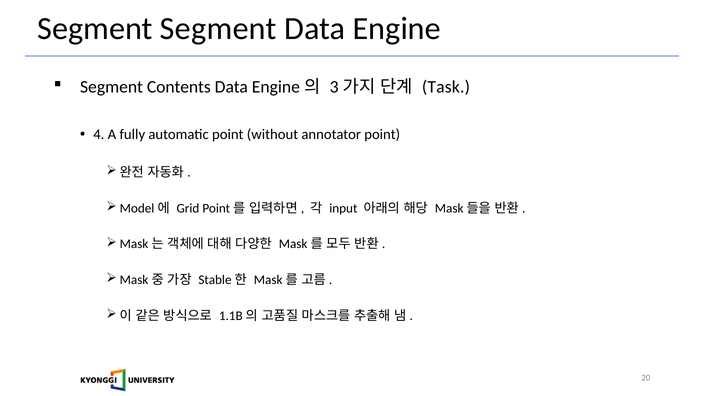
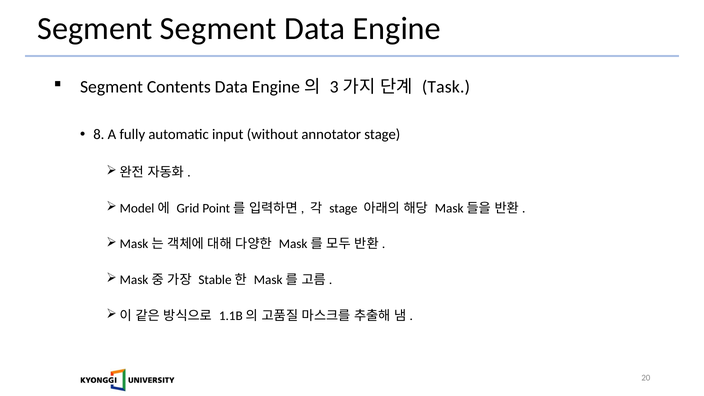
4: 4 -> 8
automatic point: point -> input
annotator point: point -> stage
input at (343, 208): input -> stage
